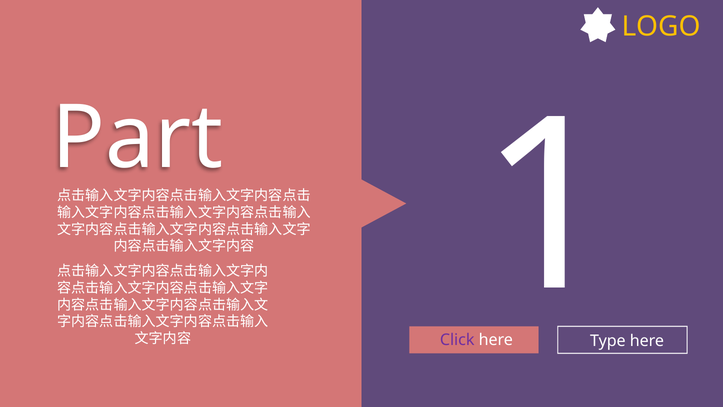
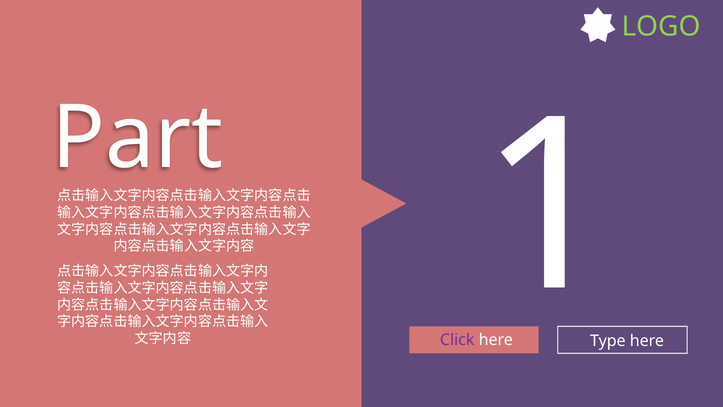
LOGO colour: yellow -> light green
